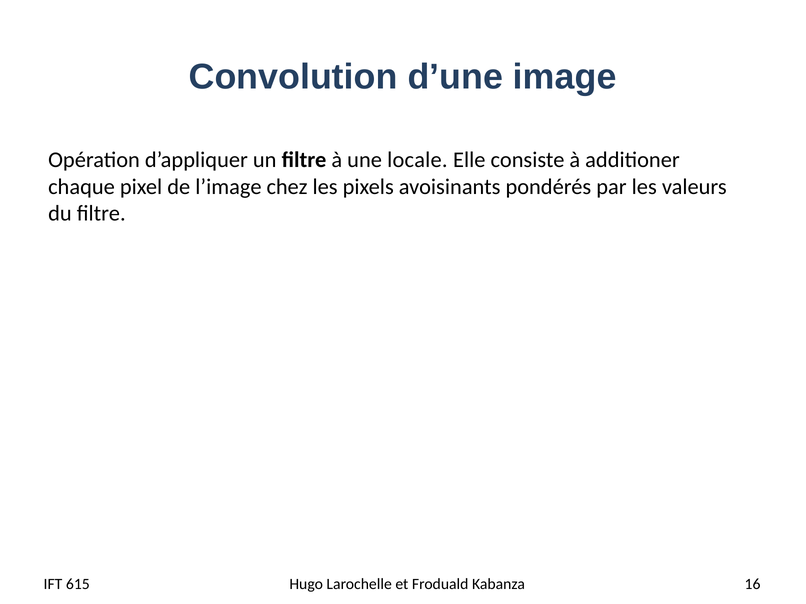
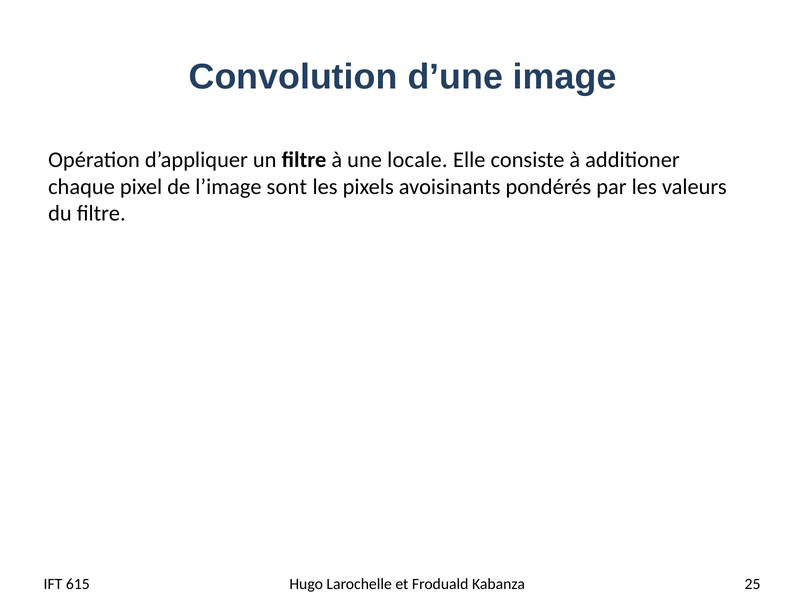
chez: chez -> sont
16: 16 -> 25
